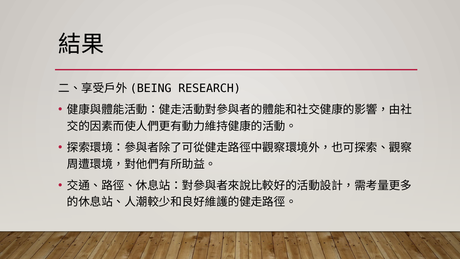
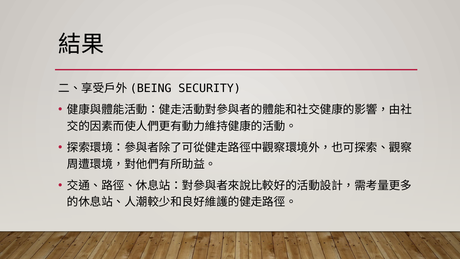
RESEARCH: RESEARCH -> SECURITY
